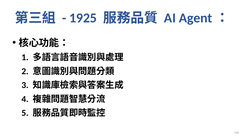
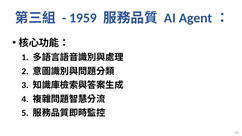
1925: 1925 -> 1959
